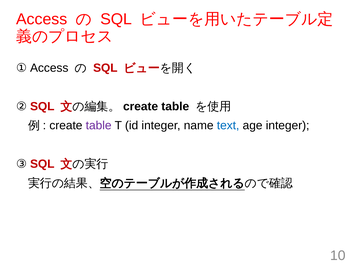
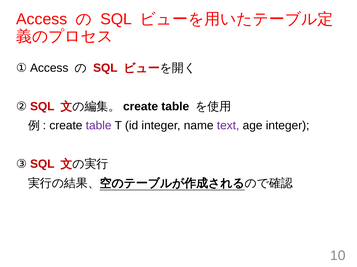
text colour: blue -> purple
